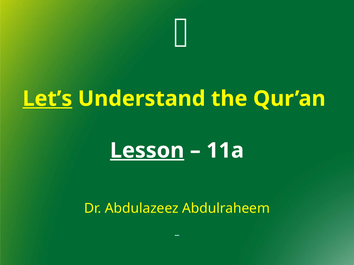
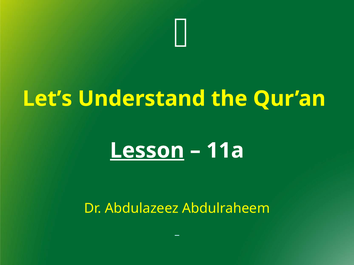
Let’s underline: present -> none
